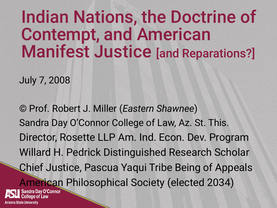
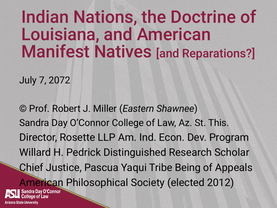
Contempt: Contempt -> Louisiana
Manifest Justice: Justice -> Natives
2008: 2008 -> 2072
2034: 2034 -> 2012
